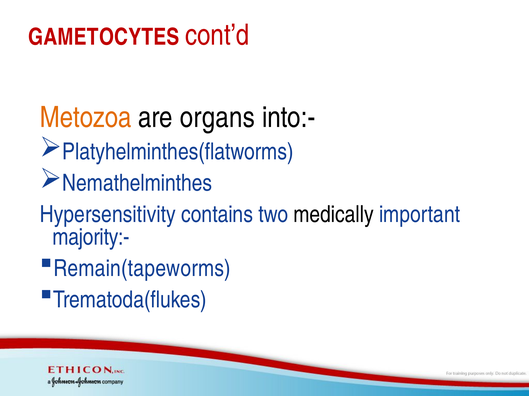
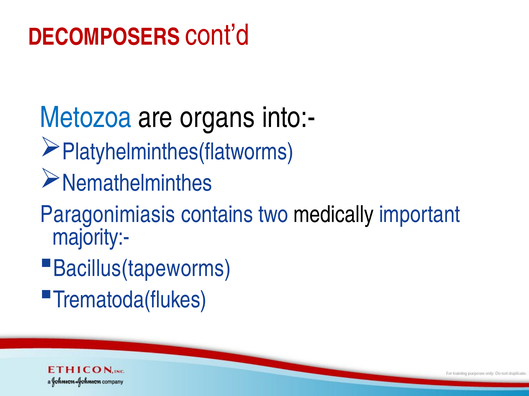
GAMETOCYTES: GAMETOCYTES -> DECOMPOSERS
Metozoa colour: orange -> blue
Hypersensitivity: Hypersensitivity -> Paragonimiasis
Remain(tapeworms: Remain(tapeworms -> Bacillus(tapeworms
